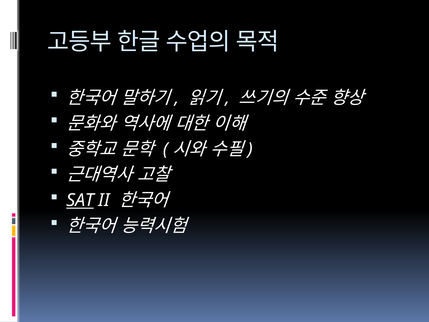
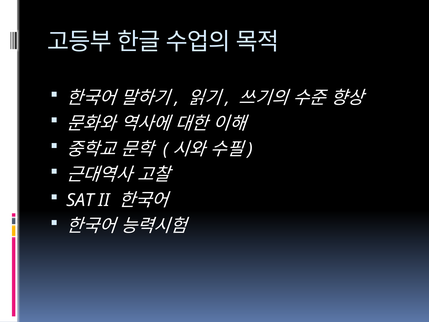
SAT underline: present -> none
